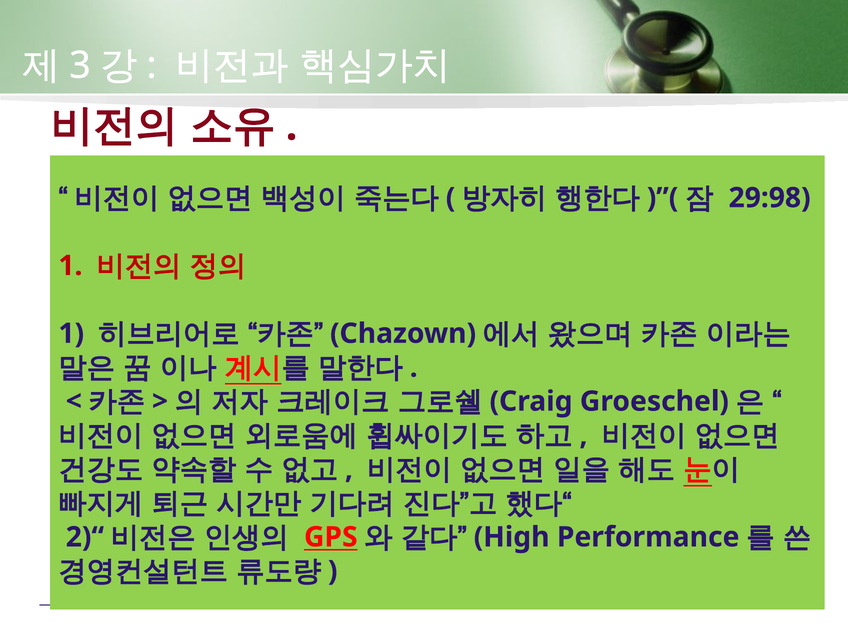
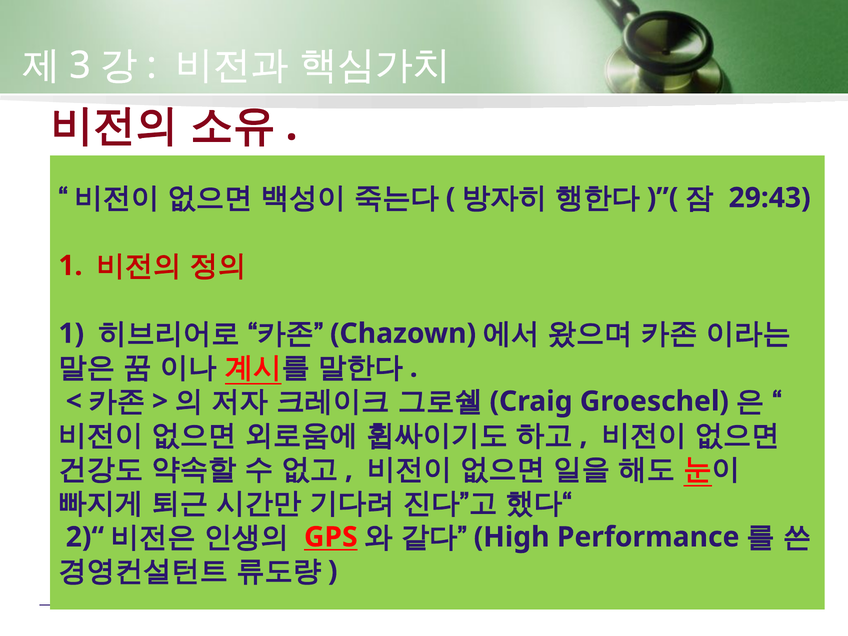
29:98: 29:98 -> 29:43
